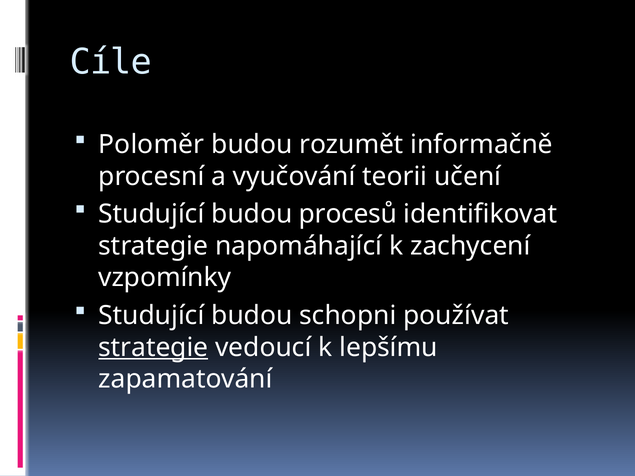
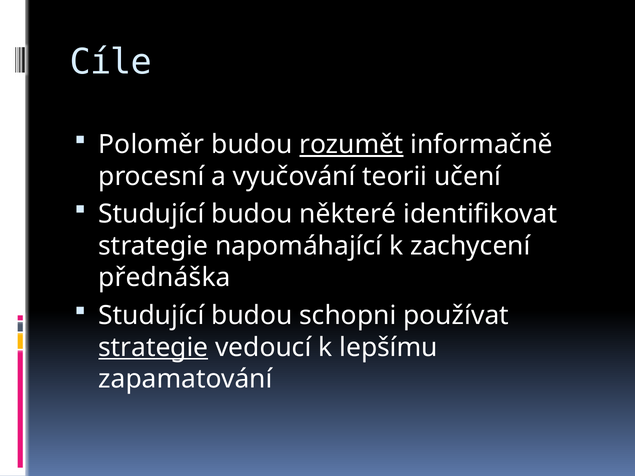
rozumět underline: none -> present
procesů: procesů -> některé
vzpomínky: vzpomínky -> přednáška
